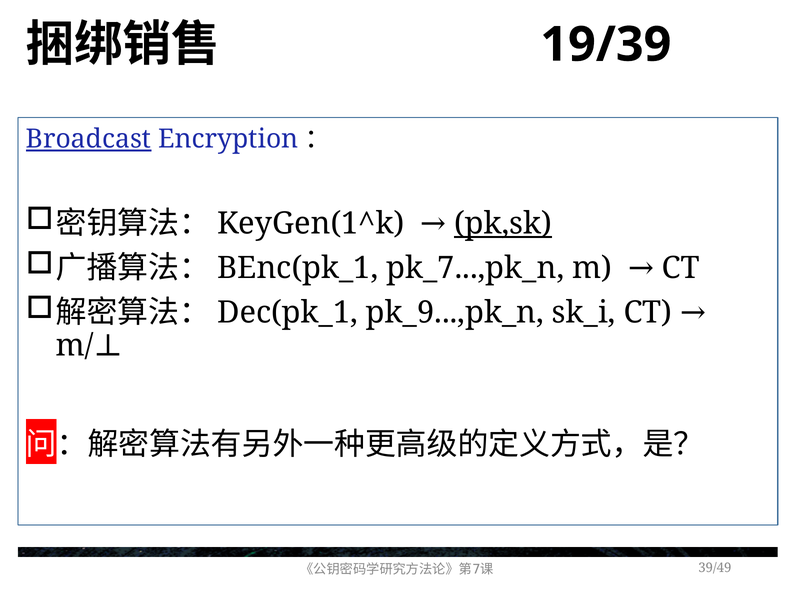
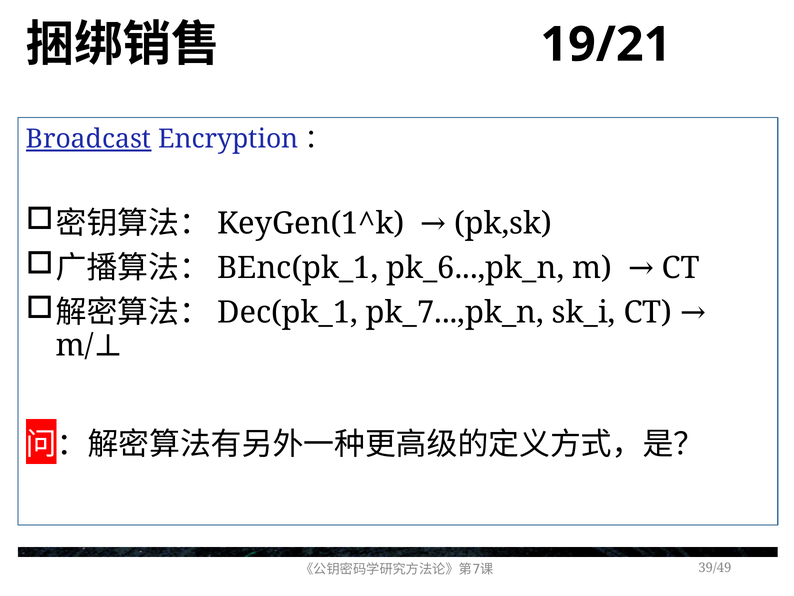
19/39: 19/39 -> 19/21
pk,sk underline: present -> none
pk_7...,pk_n: pk_7...,pk_n -> pk_6...,pk_n
pk_9...,pk_n: pk_9...,pk_n -> pk_7...,pk_n
